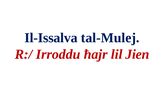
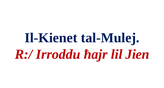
Il-Issalva: Il-Issalva -> Il-Kienet
